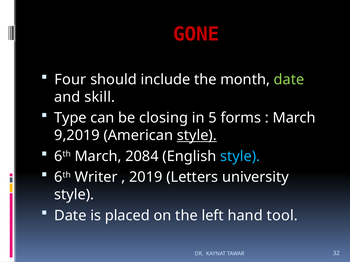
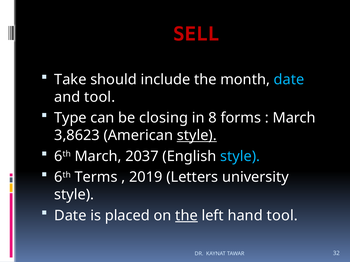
GONE: GONE -> SELL
Four: Four -> Take
date at (289, 80) colour: light green -> light blue
and skill: skill -> tool
5: 5 -> 8
9,2019: 9,2019 -> 3,8623
2084: 2084 -> 2037
Writer: Writer -> Terms
the at (186, 216) underline: none -> present
